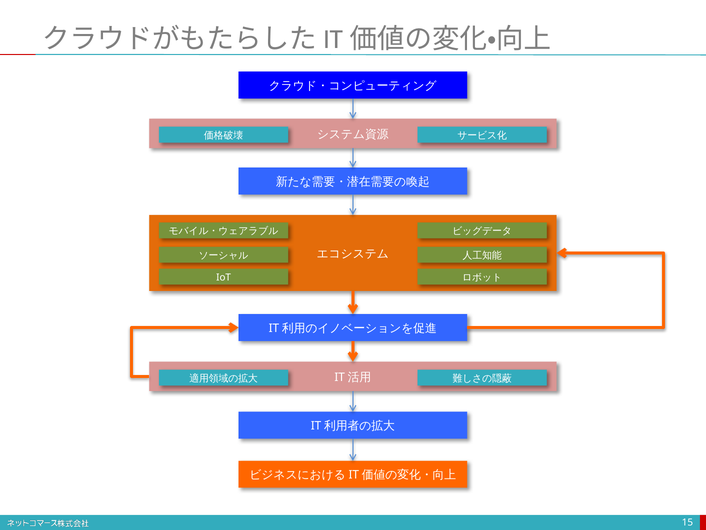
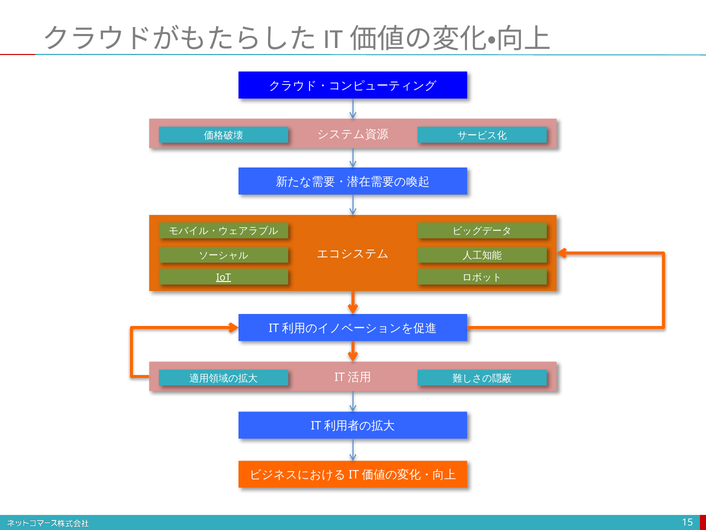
IoT underline: none -> present
